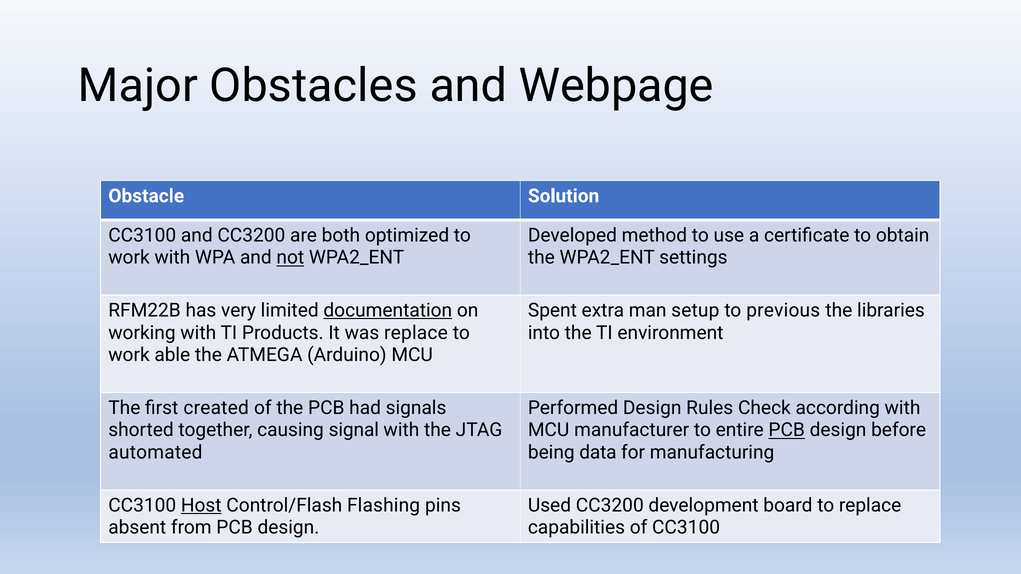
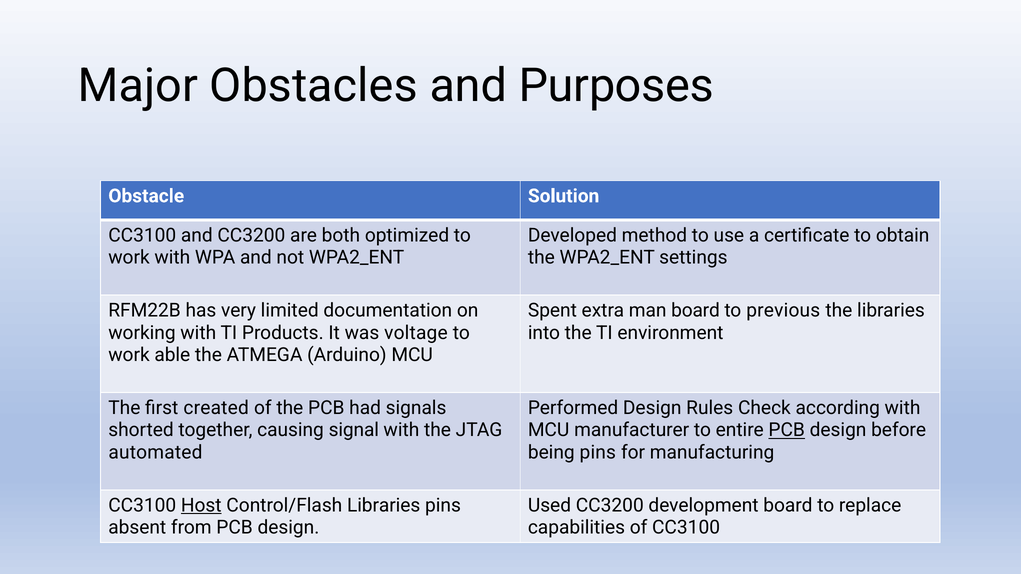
Webpage: Webpage -> Purposes
not underline: present -> none
documentation underline: present -> none
man setup: setup -> board
was replace: replace -> voltage
being data: data -> pins
Control/Flash Flashing: Flashing -> Libraries
